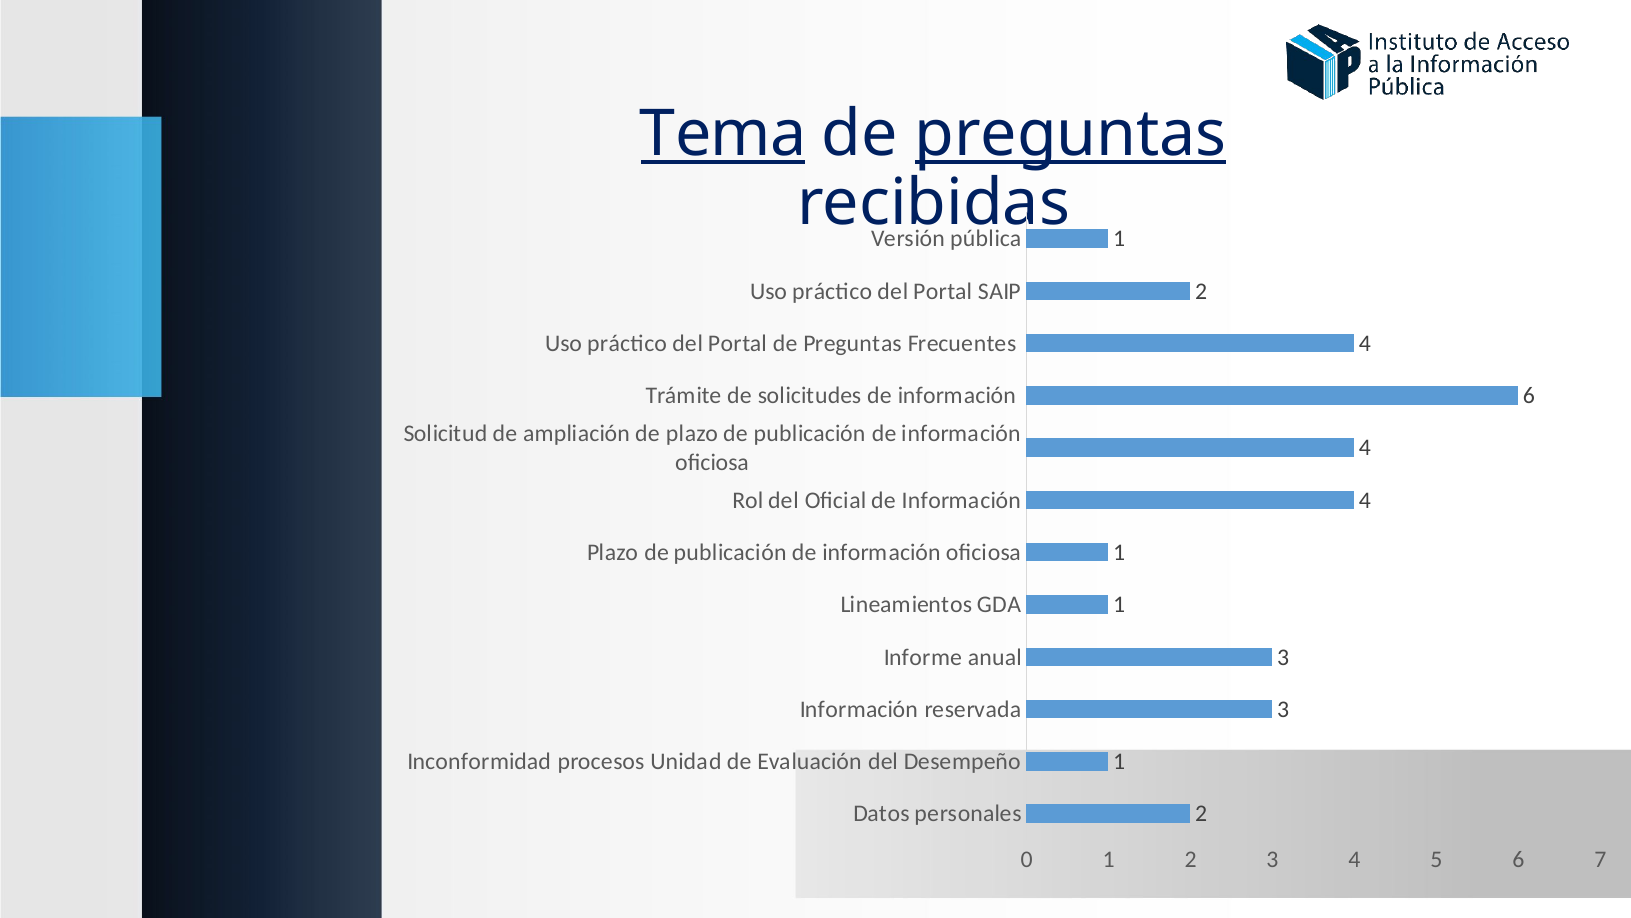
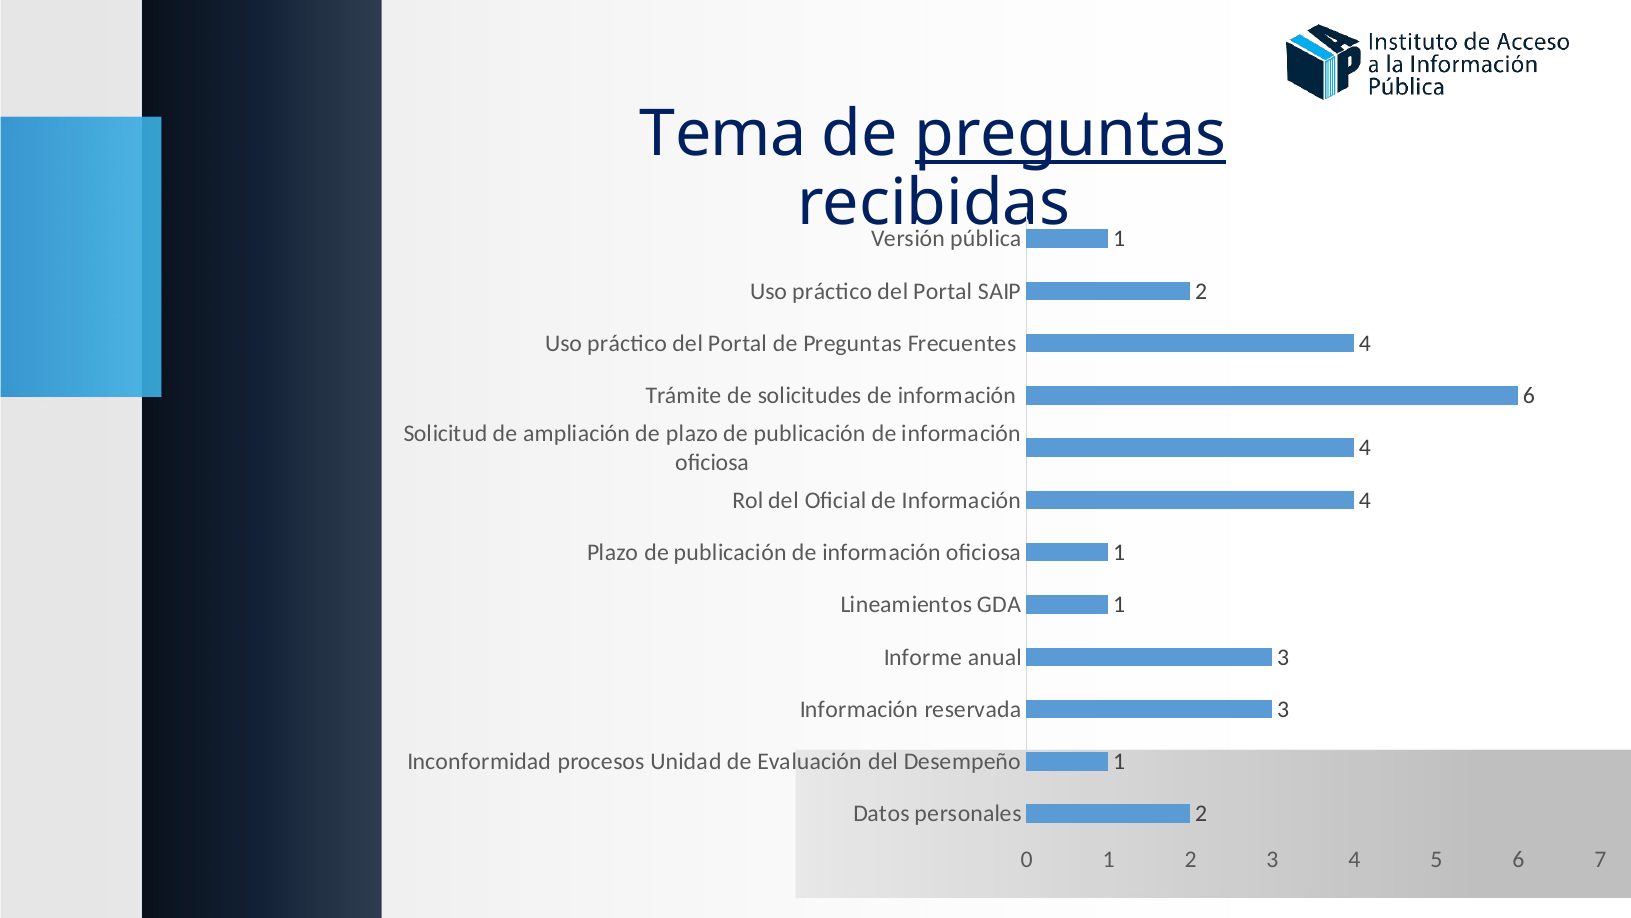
Tema underline: present -> none
